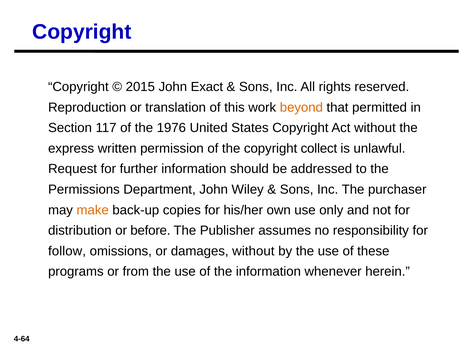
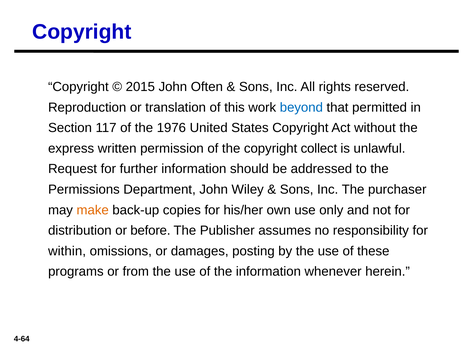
Exact: Exact -> Often
beyond colour: orange -> blue
follow: follow -> within
damages without: without -> posting
